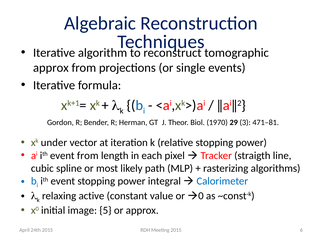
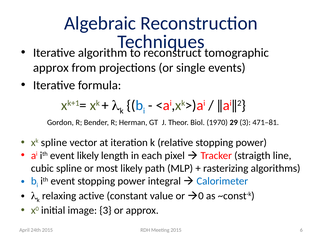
xk under: under -> spline
event from: from -> likely
image 5: 5 -> 3
